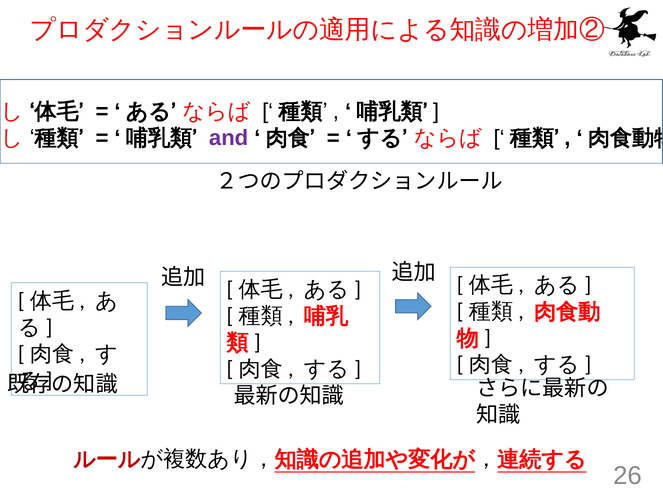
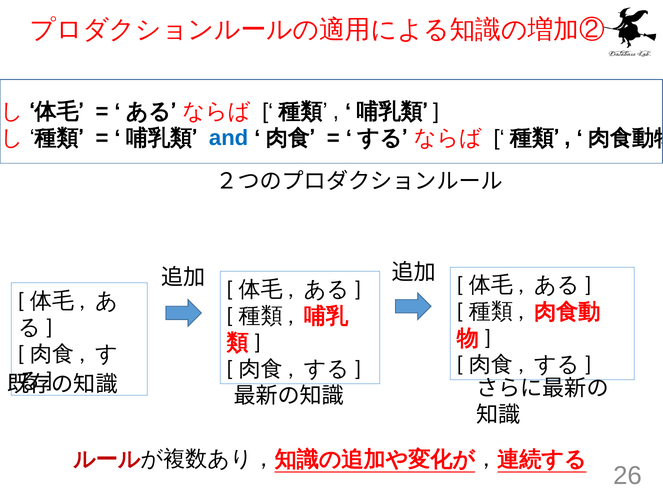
and colour: purple -> blue
